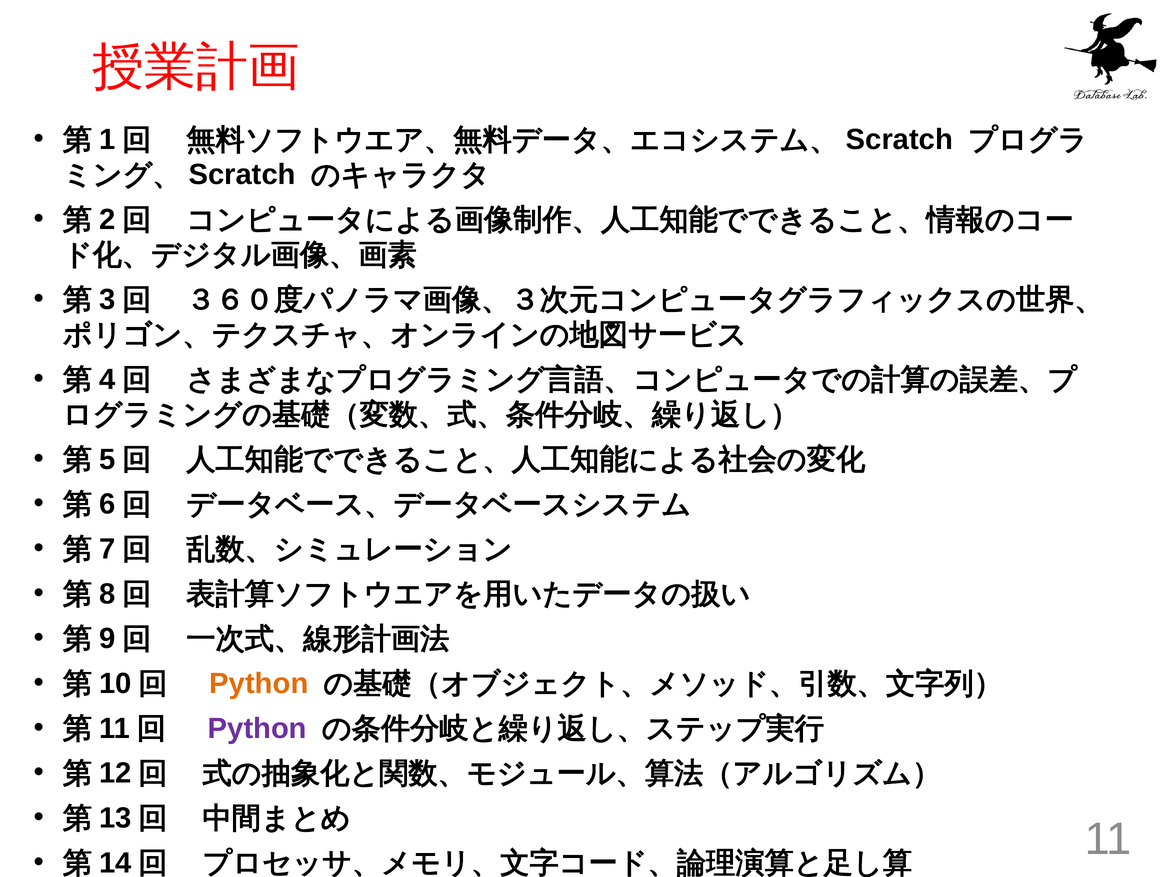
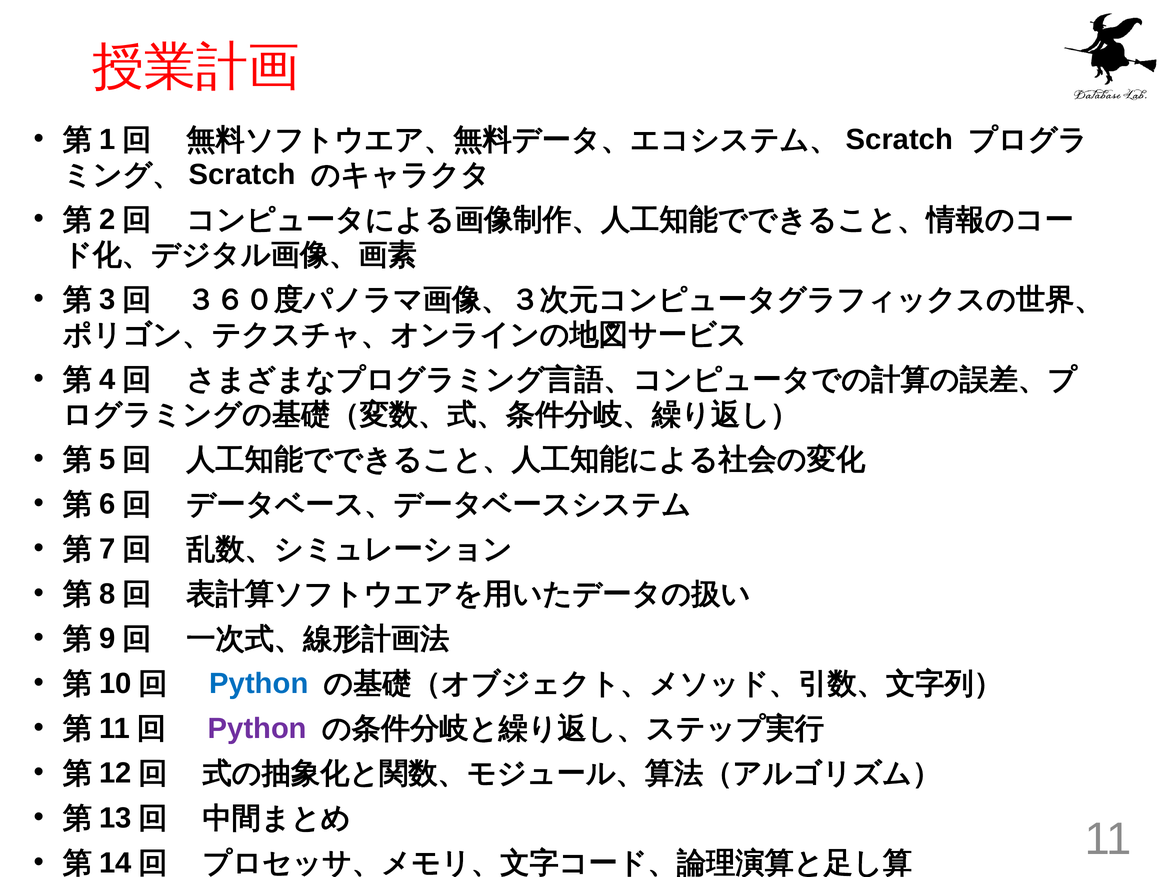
Python at (259, 683) colour: orange -> blue
